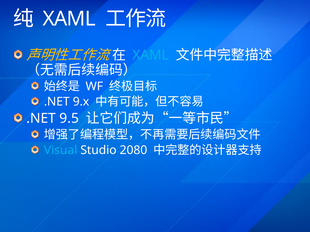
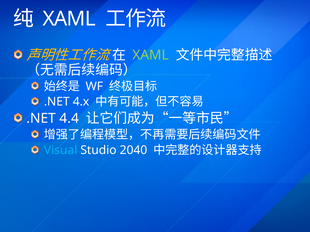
XAML at (151, 55) colour: light blue -> light green
9.x: 9.x -> 4.x
9.5: 9.5 -> 4.4
2080: 2080 -> 2040
